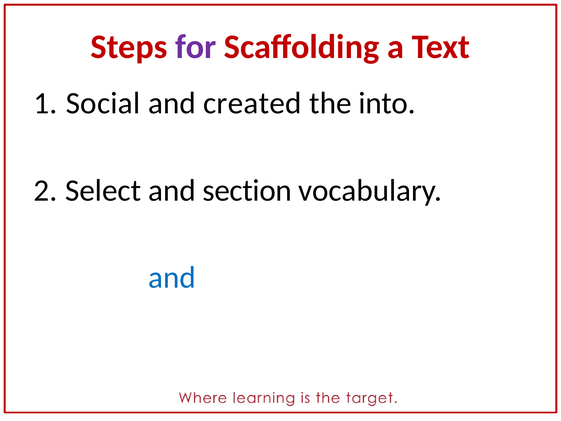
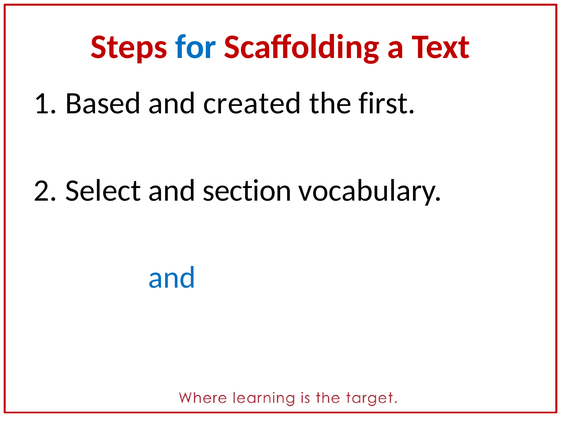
for colour: purple -> blue
Social: Social -> Based
into: into -> first
